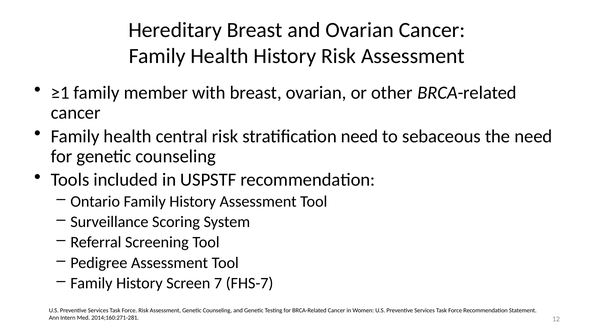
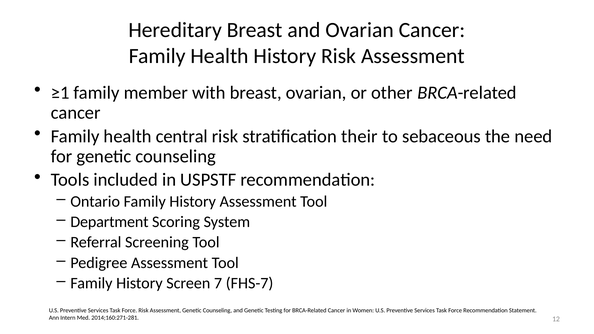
stratification need: need -> their
Surveillance: Surveillance -> Department
